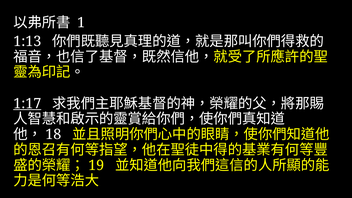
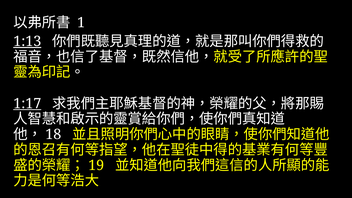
1:13 underline: none -> present
